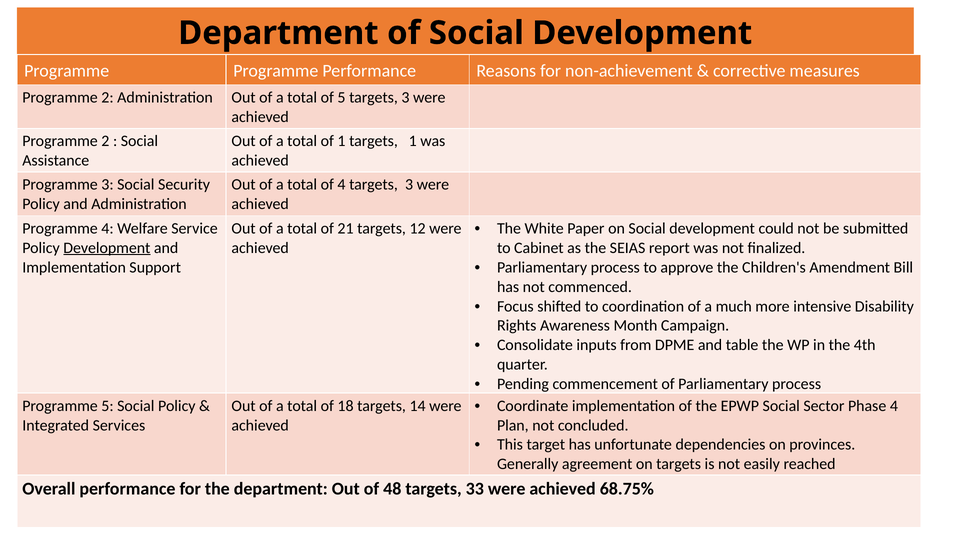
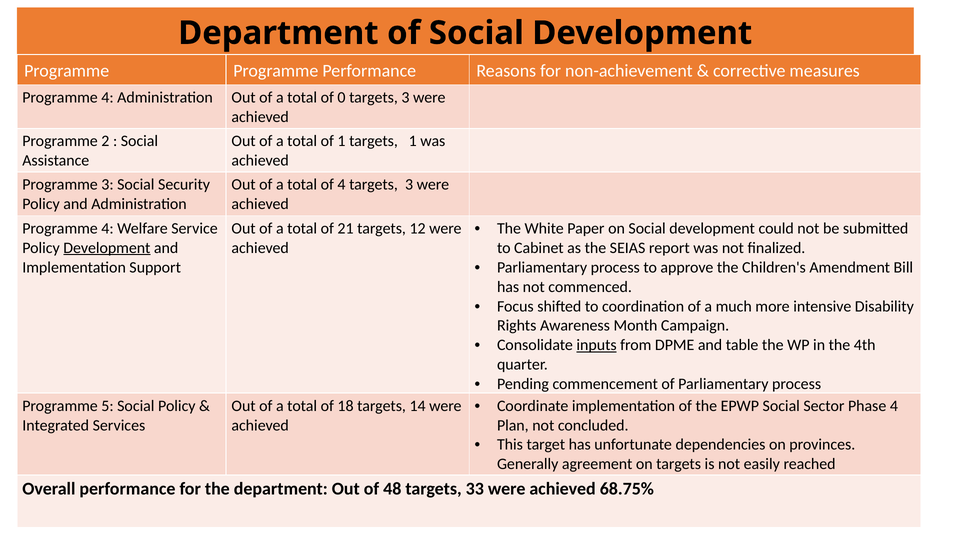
2 at (107, 97): 2 -> 4
of 5: 5 -> 0
inputs underline: none -> present
